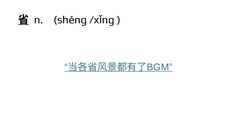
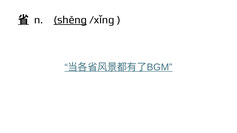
shěng underline: none -> present
